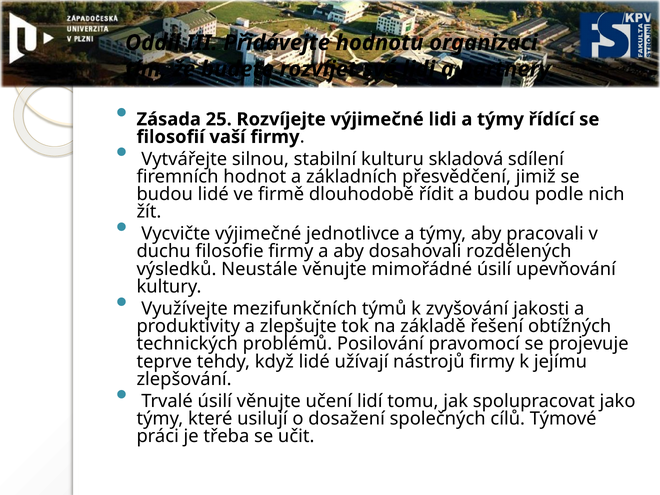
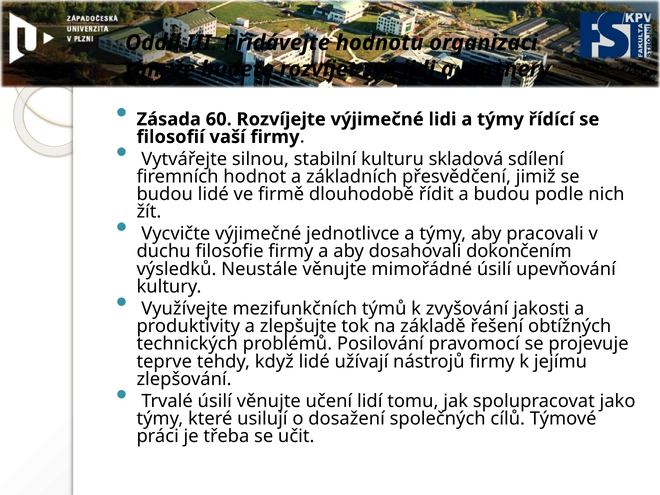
25: 25 -> 60
rozdělených: rozdělených -> dokončením
